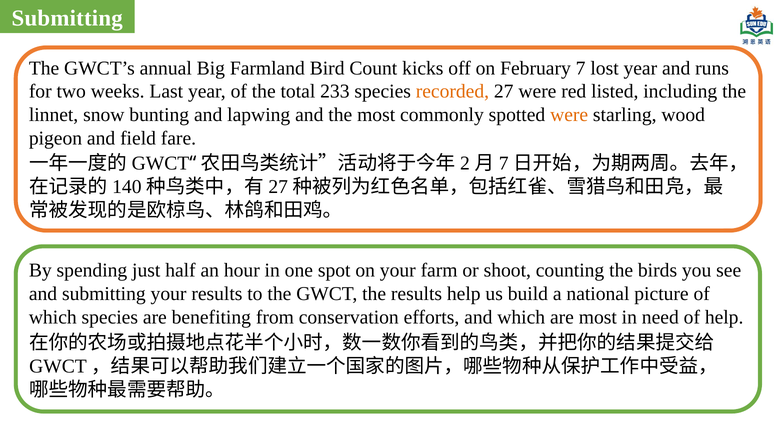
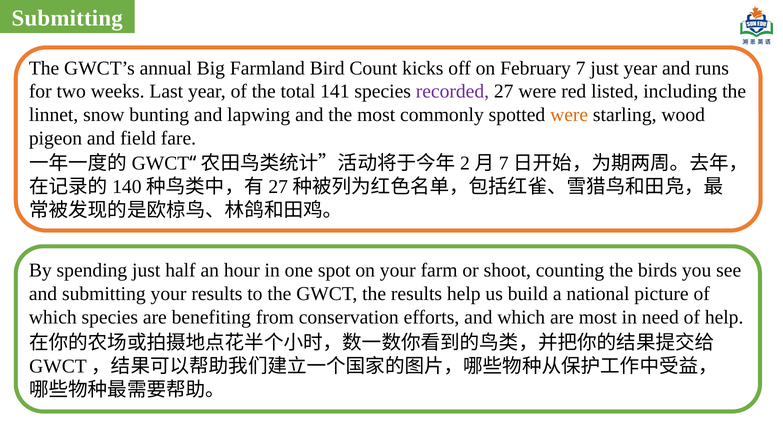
7 lost: lost -> just
233: 233 -> 141
recorded colour: orange -> purple
